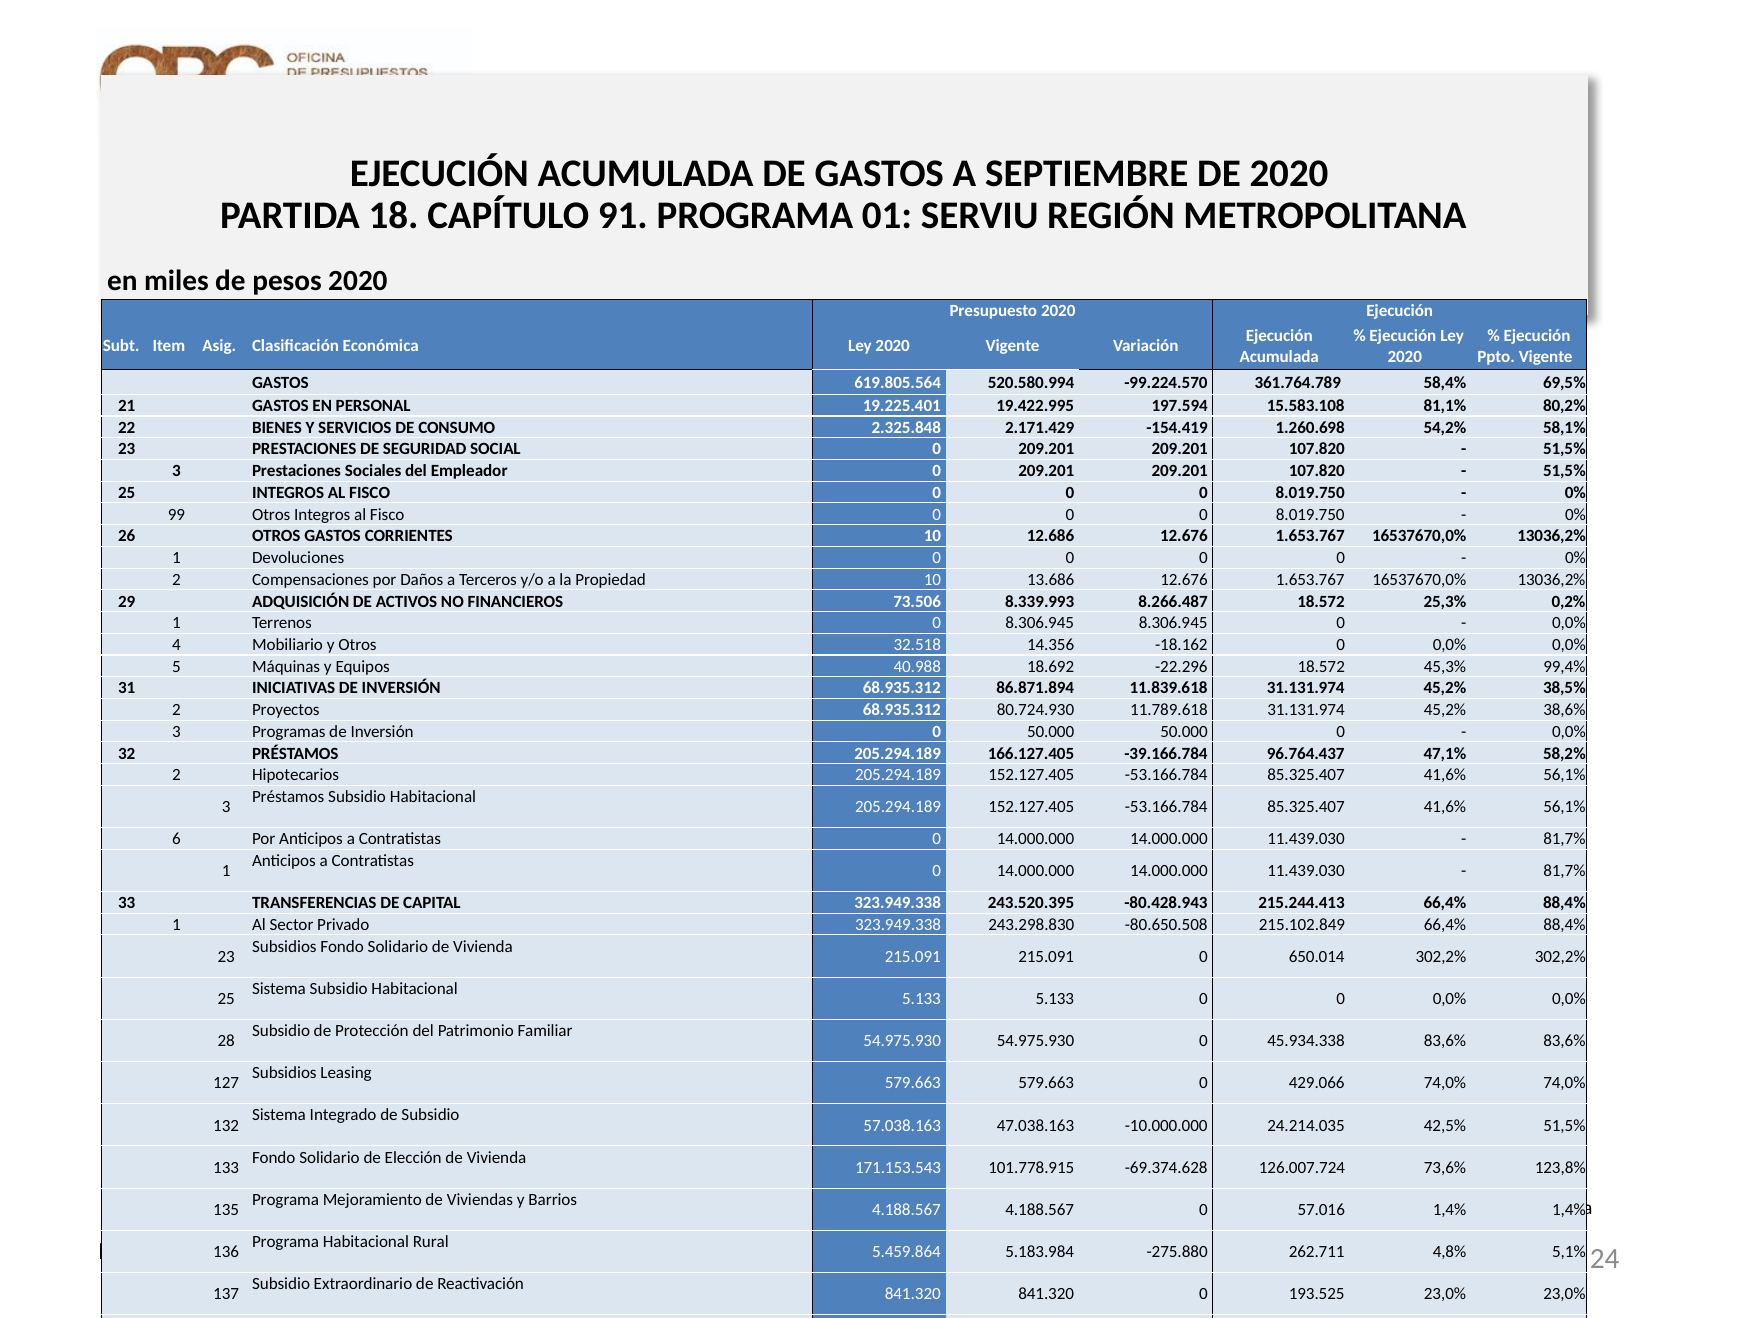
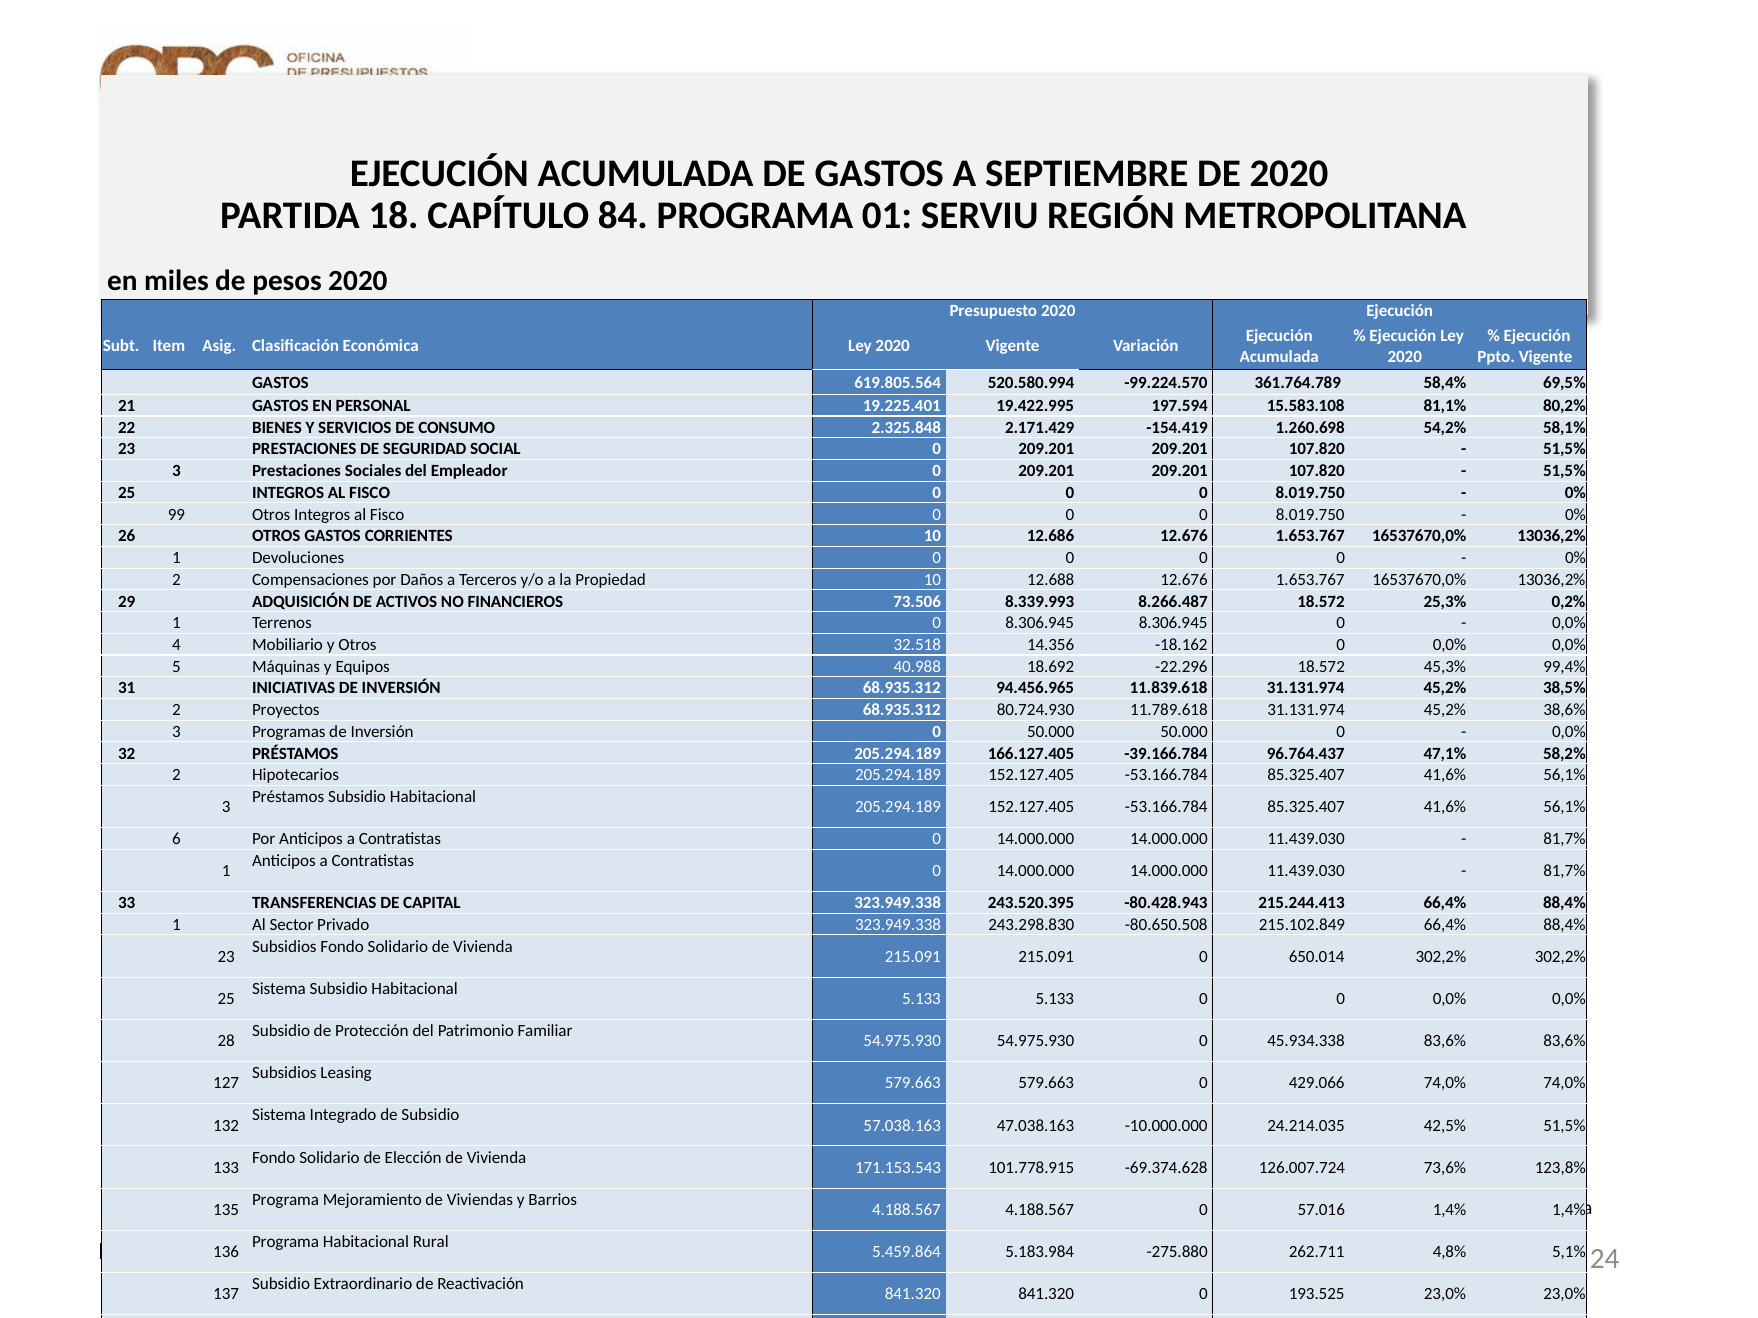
91: 91 -> 84
13.686: 13.686 -> 12.688
86.871.894: 86.871.894 -> 94.456.965
